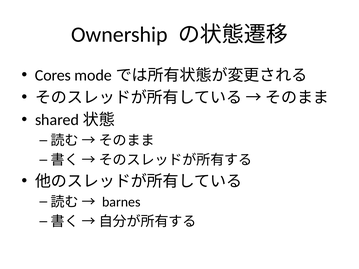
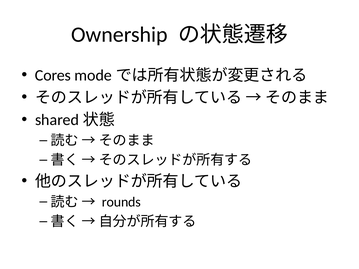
barnes: barnes -> rounds
